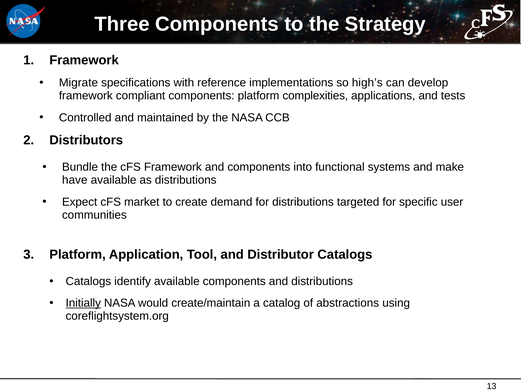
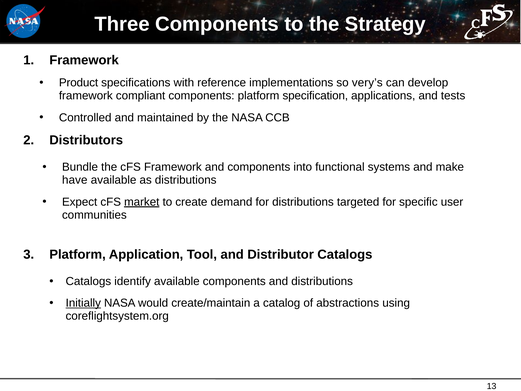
Migrate: Migrate -> Product
high’s: high’s -> very’s
complexities: complexities -> specification
market underline: none -> present
